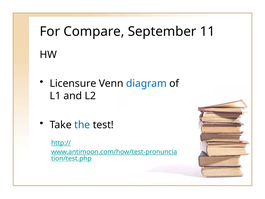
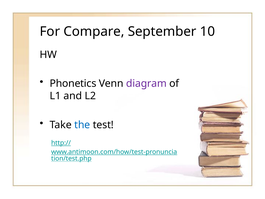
11: 11 -> 10
Licensure: Licensure -> Phonetics
diagram colour: blue -> purple
